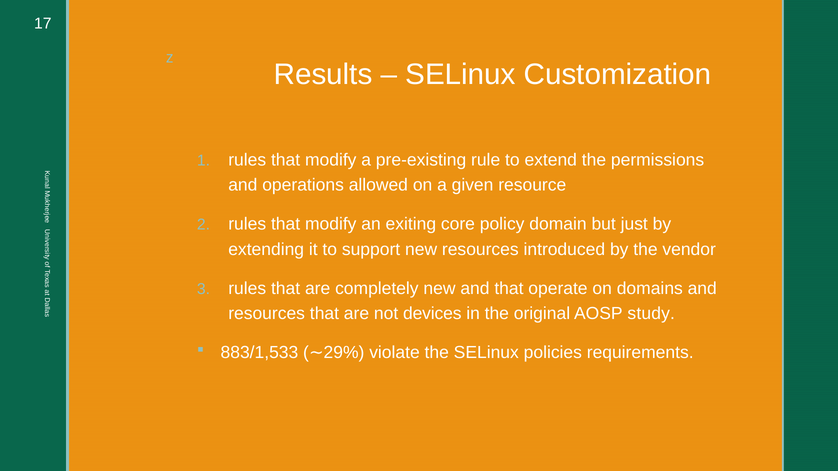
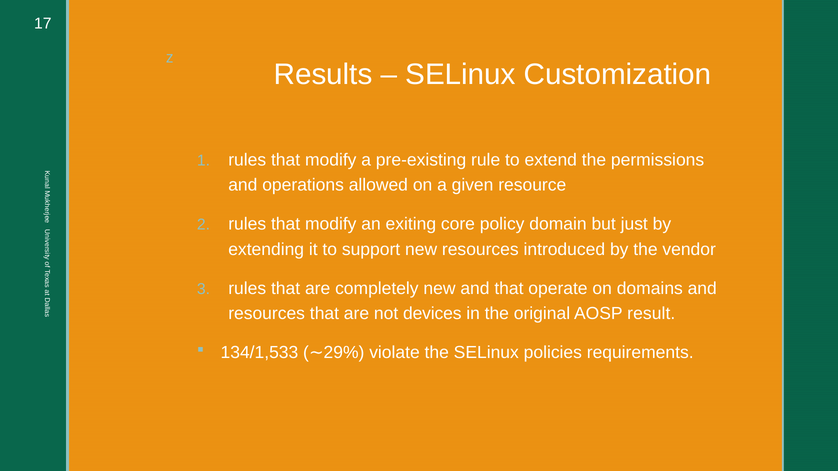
study: study -> result
883/1,533: 883/1,533 -> 134/1,533
